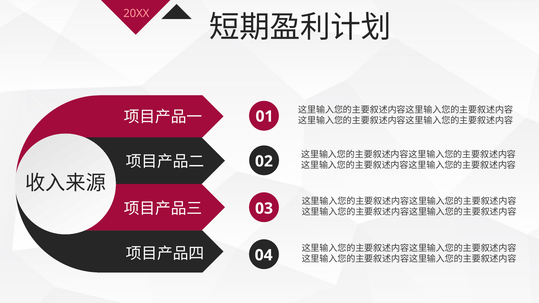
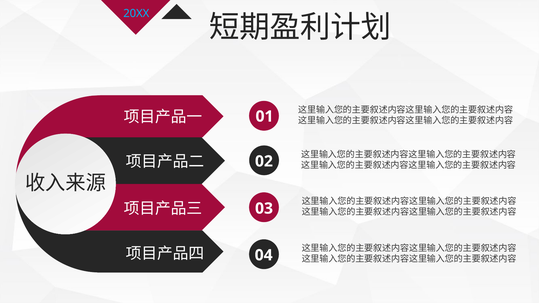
20XX colour: pink -> light blue
